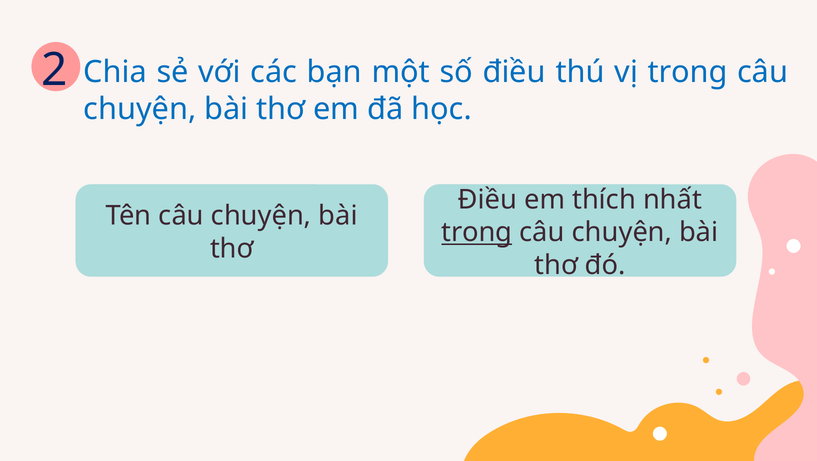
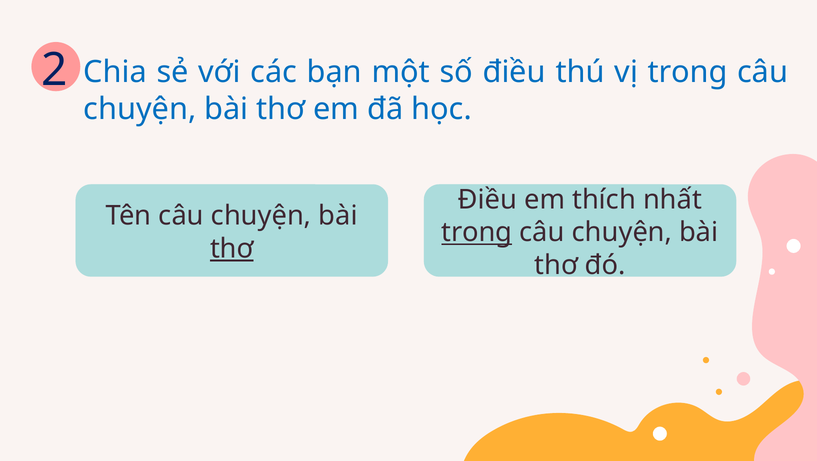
thơ at (232, 249) underline: none -> present
